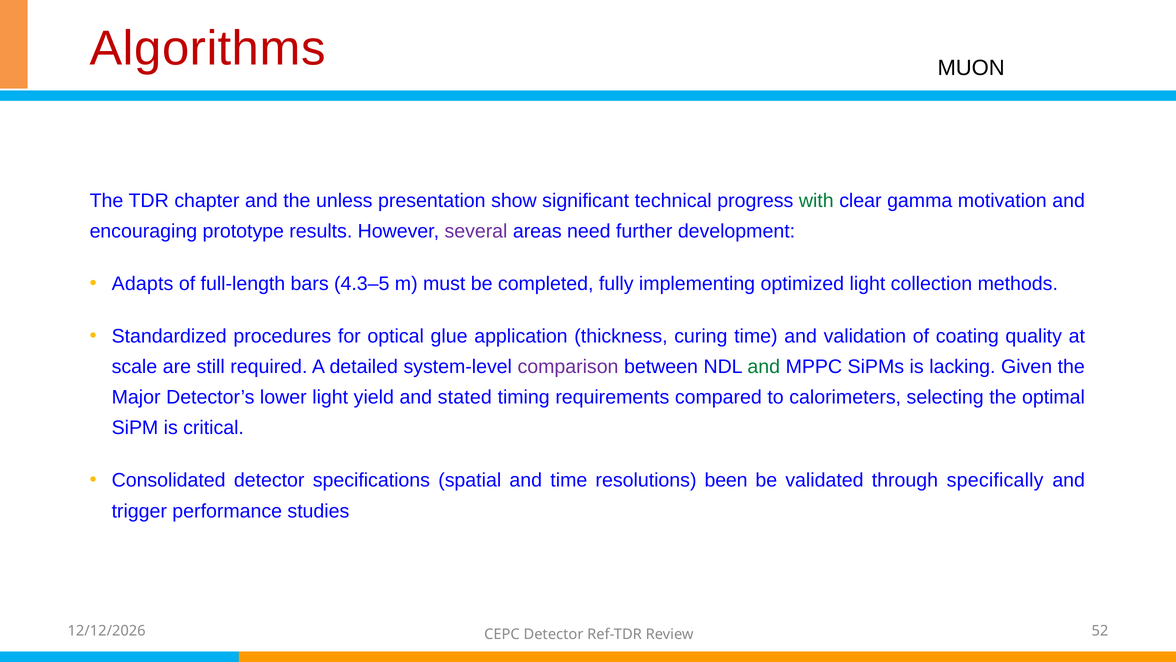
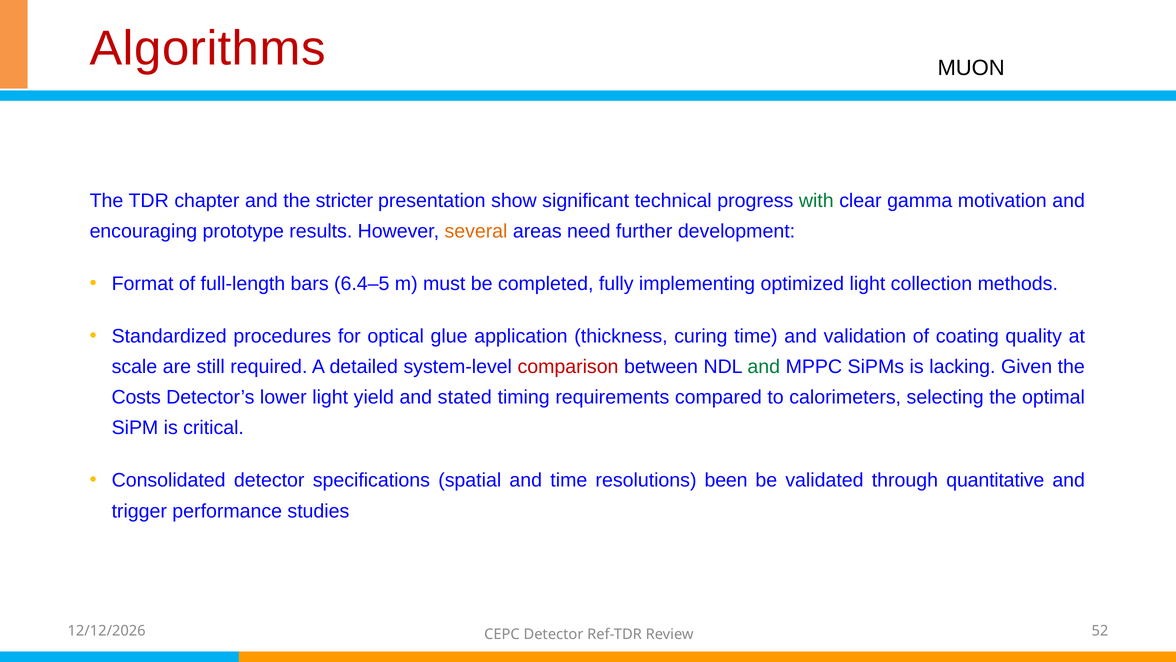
unless: unless -> stricter
several colour: purple -> orange
Adapts: Adapts -> Format
4.3–5: 4.3–5 -> 6.4–5
comparison colour: purple -> red
Major: Major -> Costs
specifically: specifically -> quantitative
